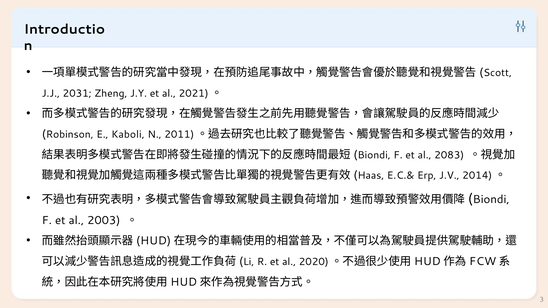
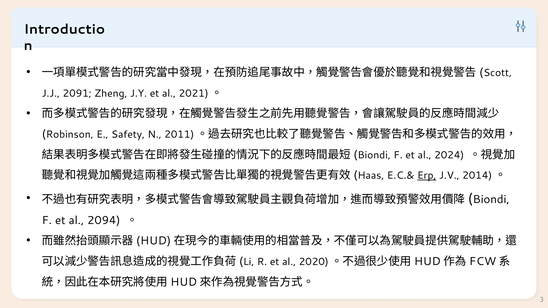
2031: 2031 -> 2091
Kaboli: Kaboli -> Safety
2083: 2083 -> 2024
Erp underline: none -> present
2003: 2003 -> 2094
